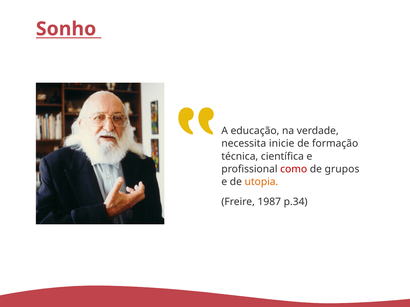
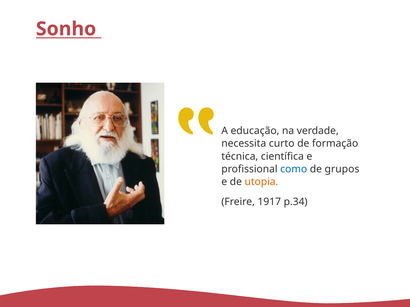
inicie: inicie -> curto
como colour: red -> blue
1987: 1987 -> 1917
